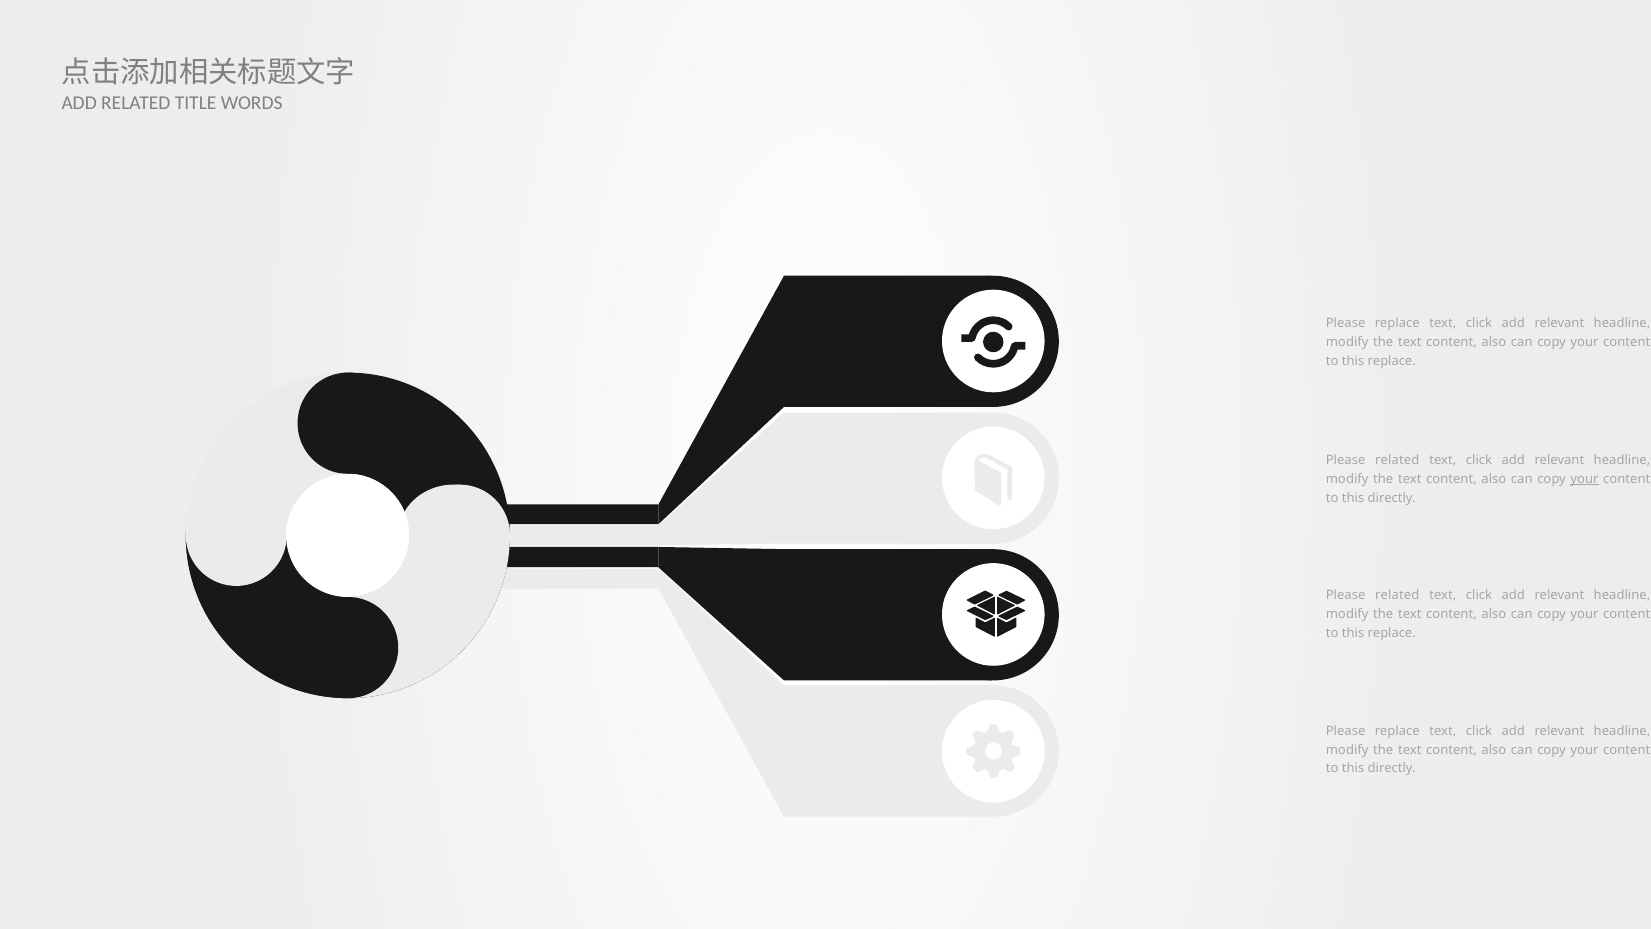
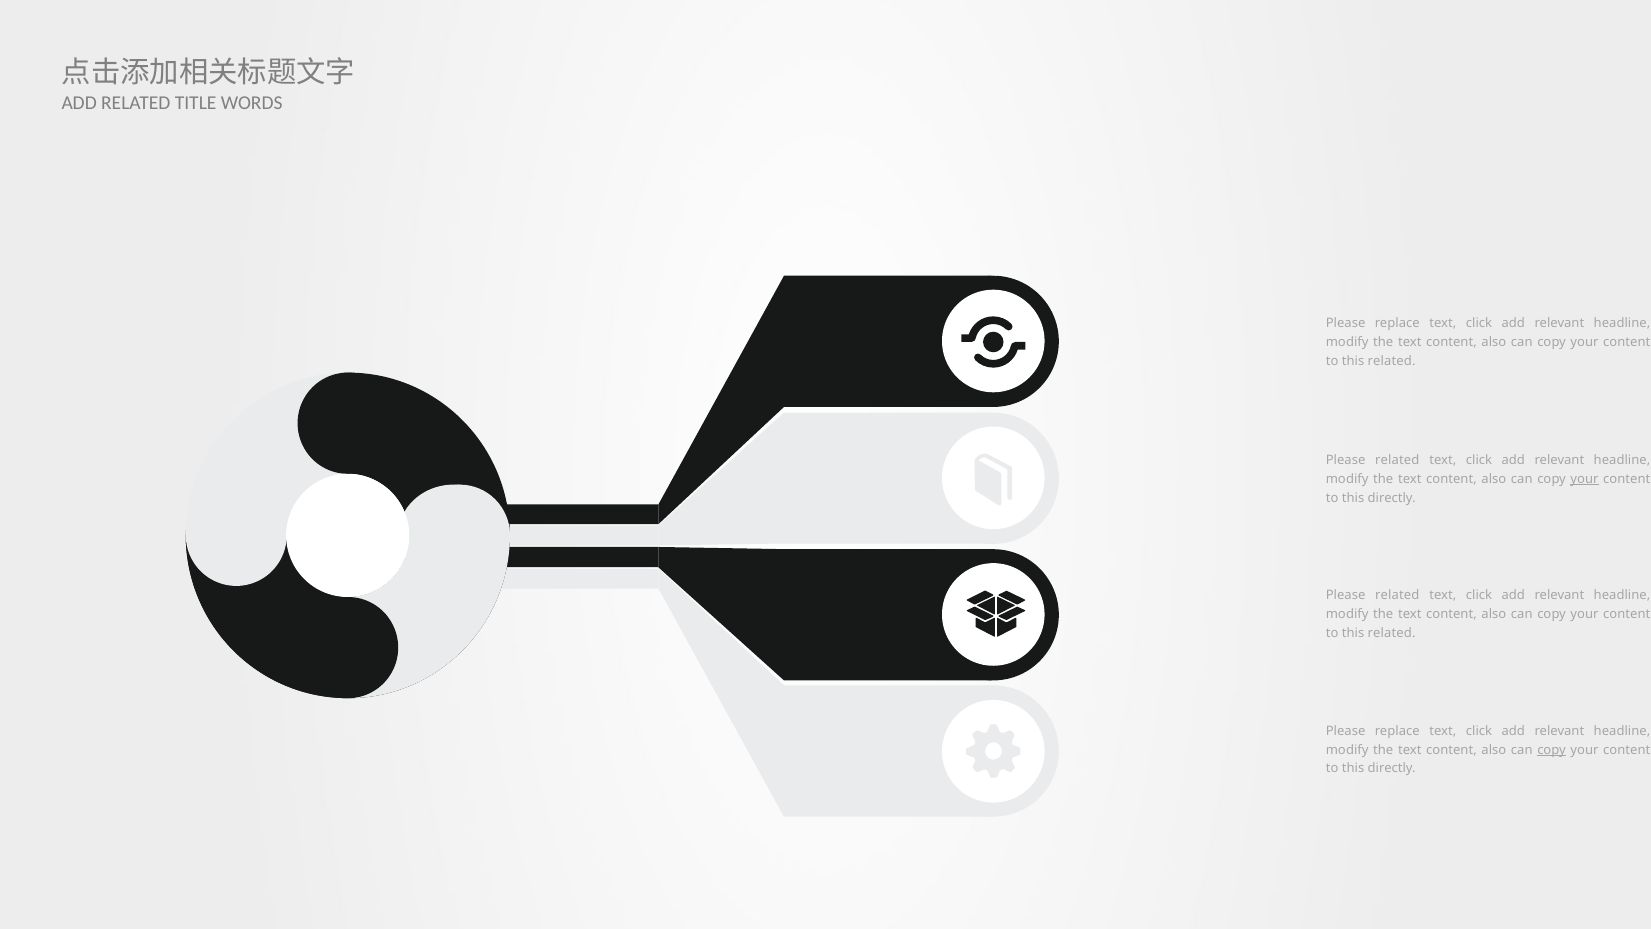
replace at (1392, 361): replace -> related
replace at (1392, 633): replace -> related
copy at (1552, 749) underline: none -> present
